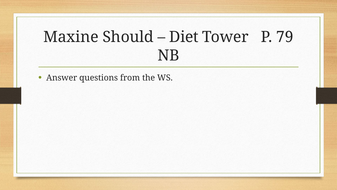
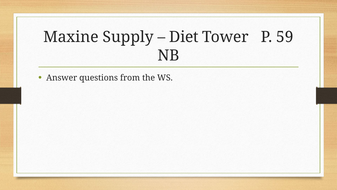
Should: Should -> Supply
79: 79 -> 59
